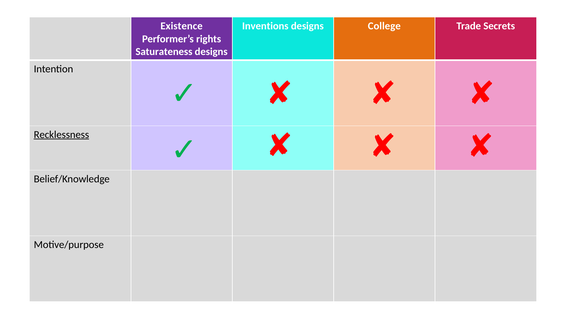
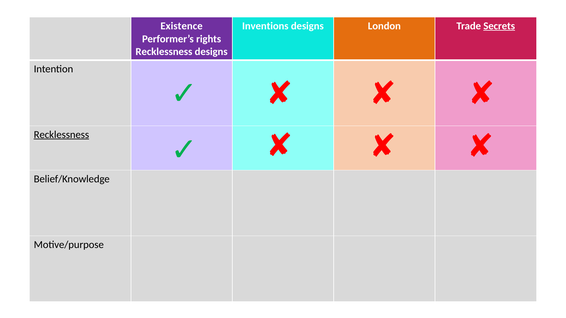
College: College -> London
Secrets underline: none -> present
Saturateness at (164, 52): Saturateness -> Recklessness
